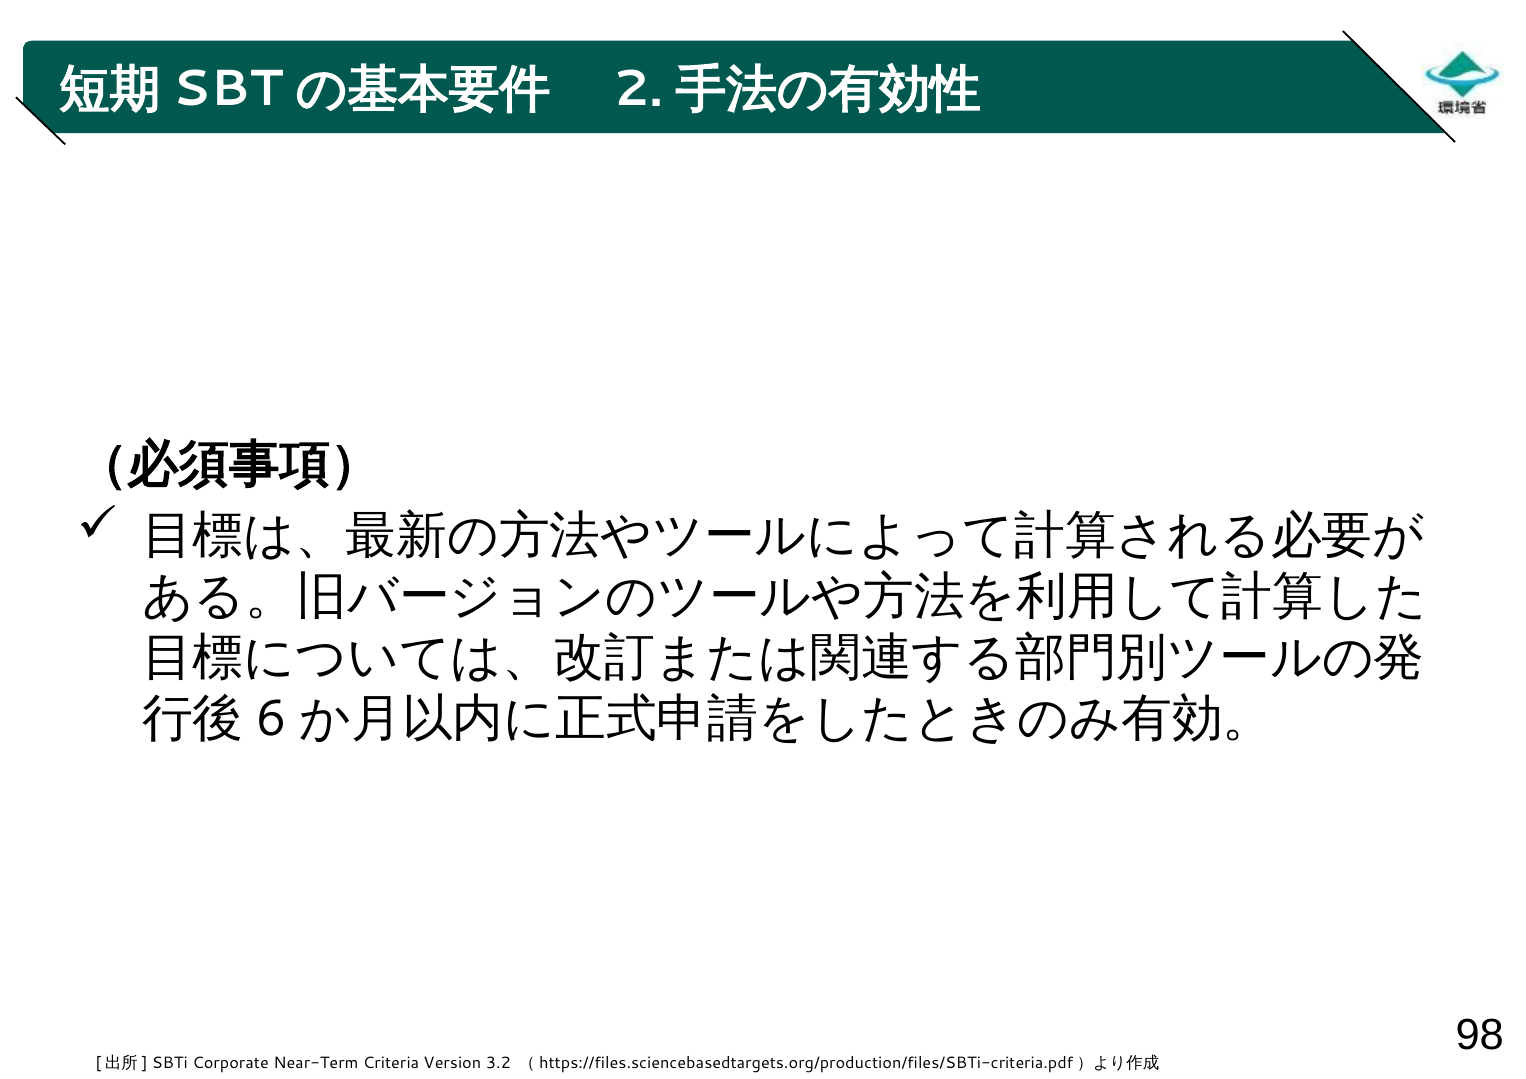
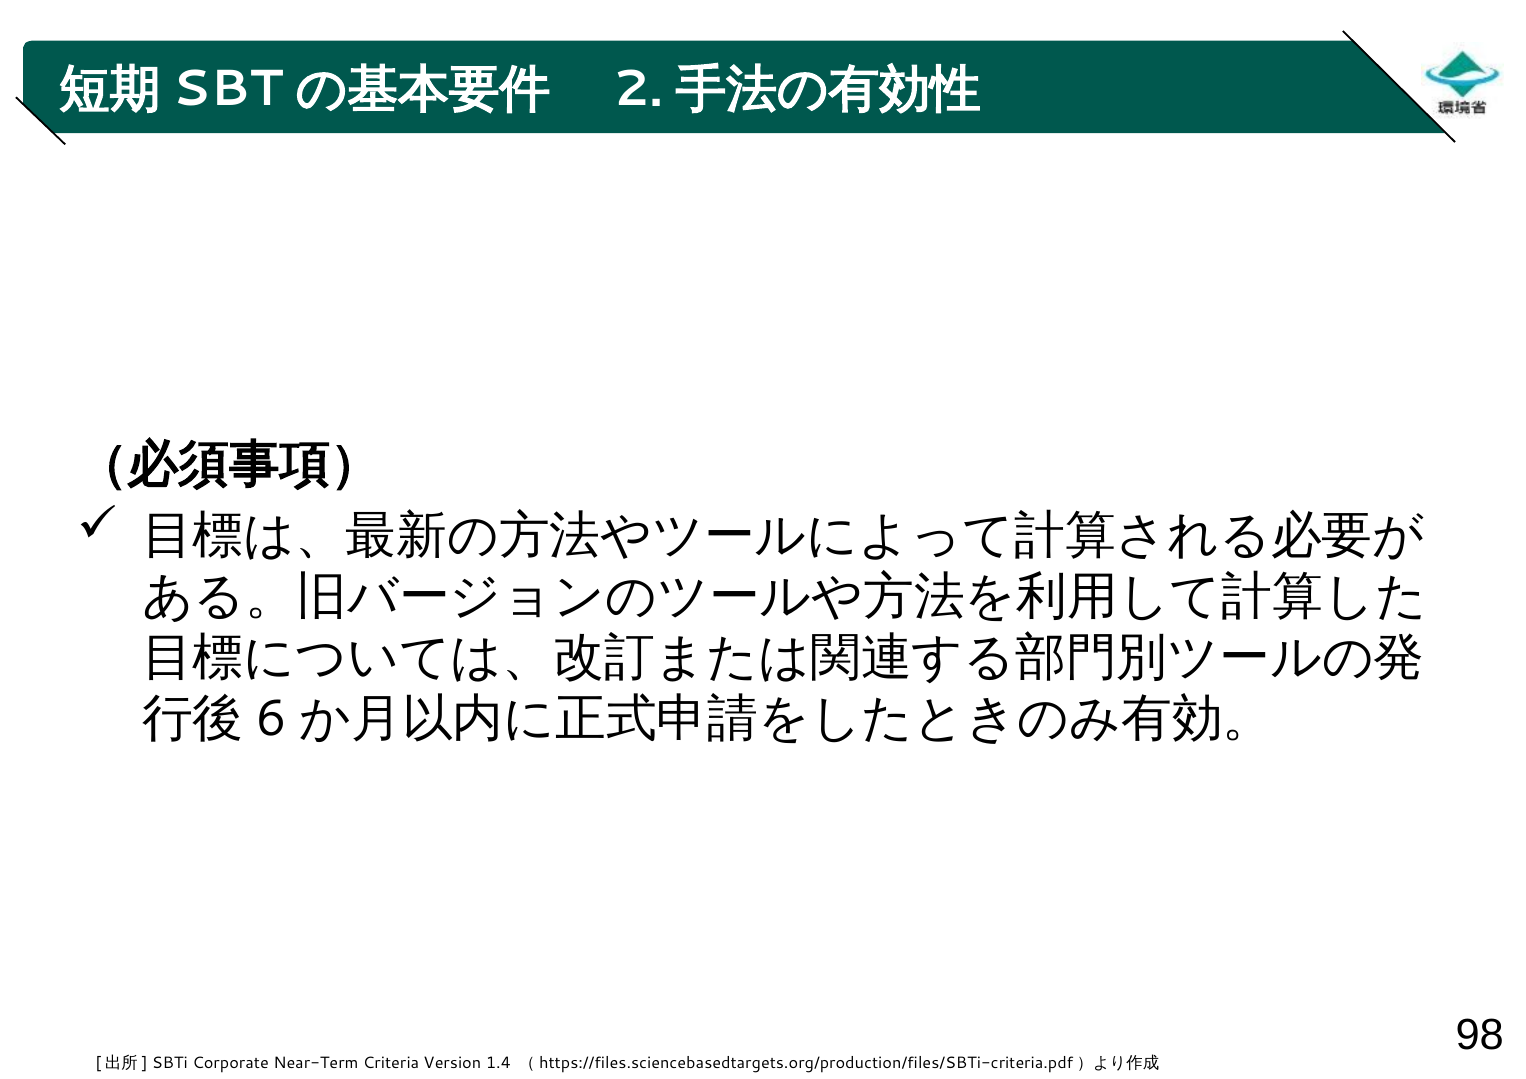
3.2: 3.2 -> 1.4
